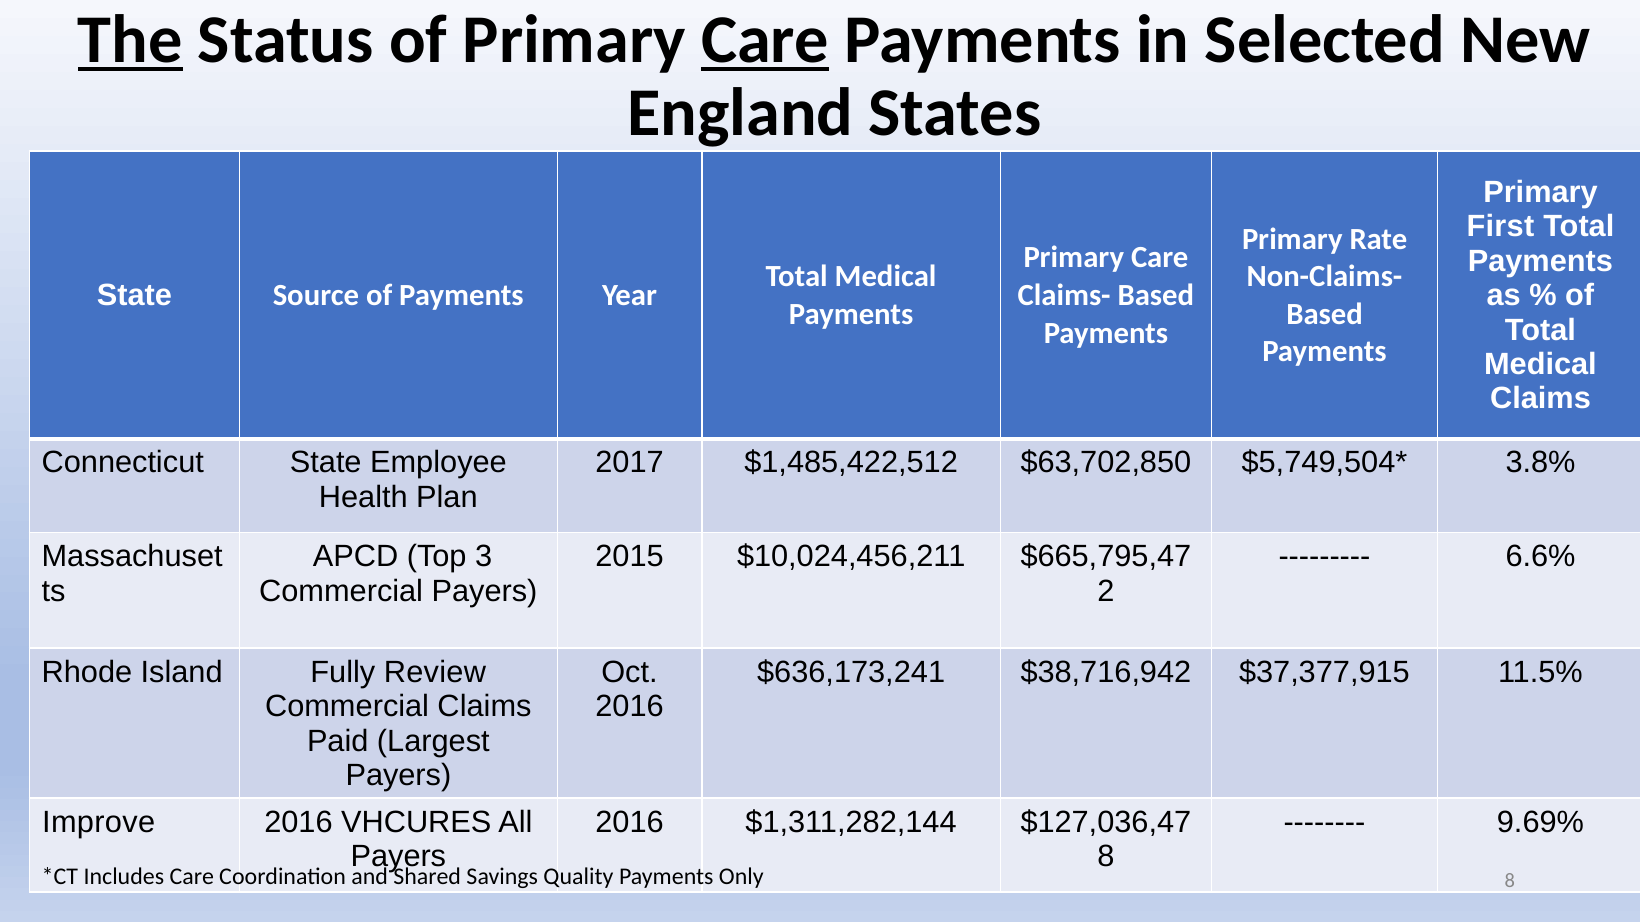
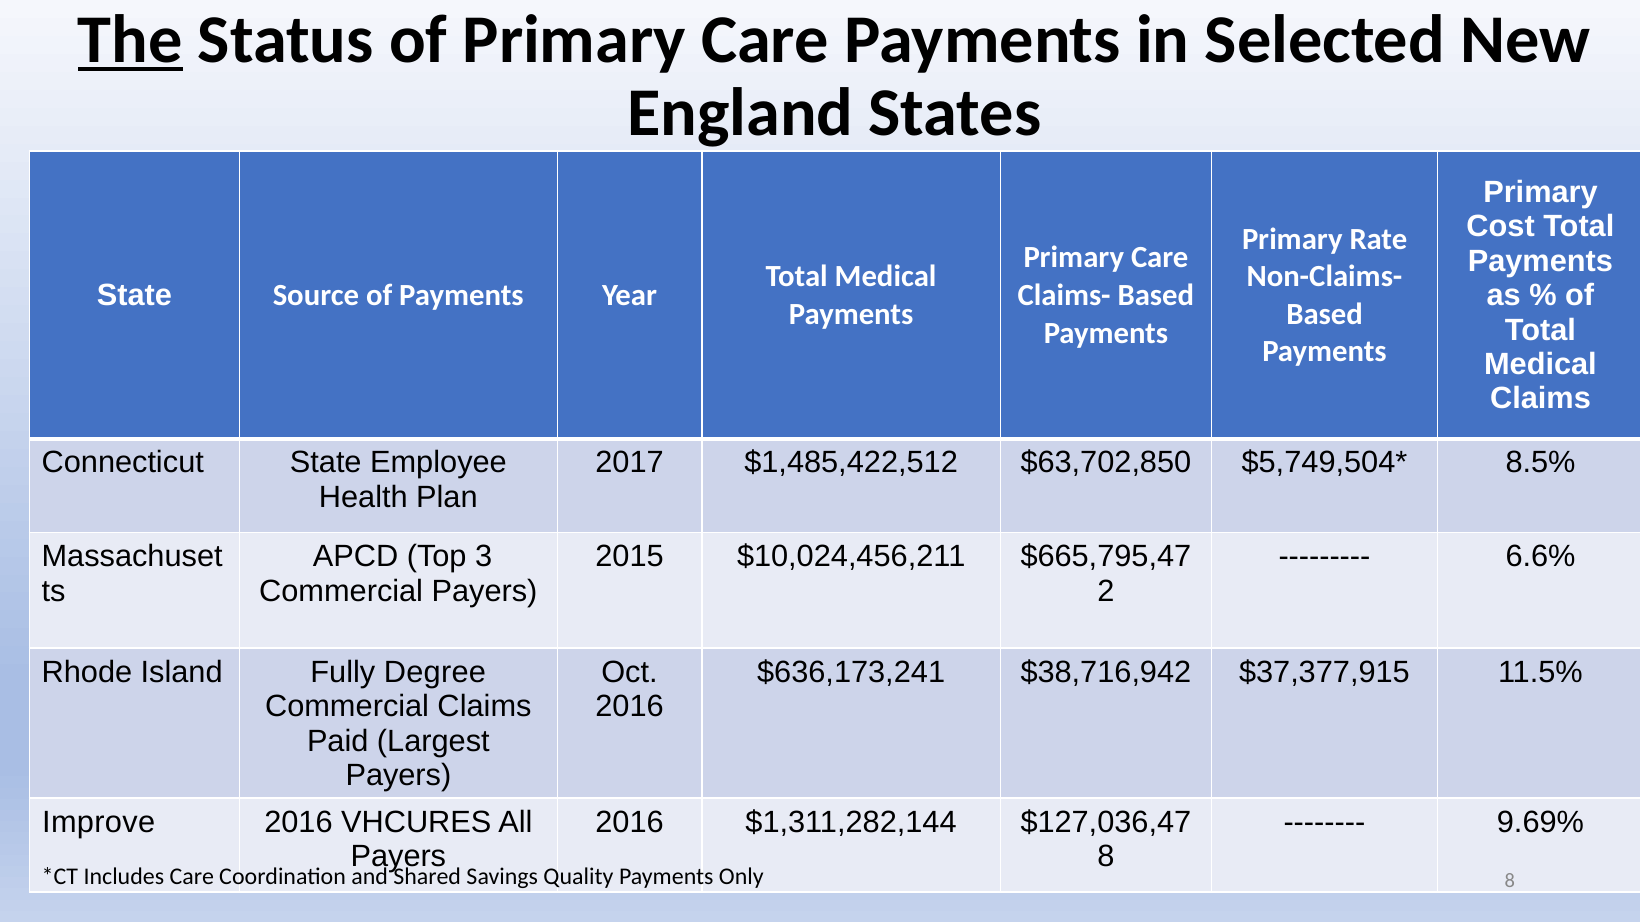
Care at (765, 40) underline: present -> none
First: First -> Cost
3.8%: 3.8% -> 8.5%
Review: Review -> Degree
